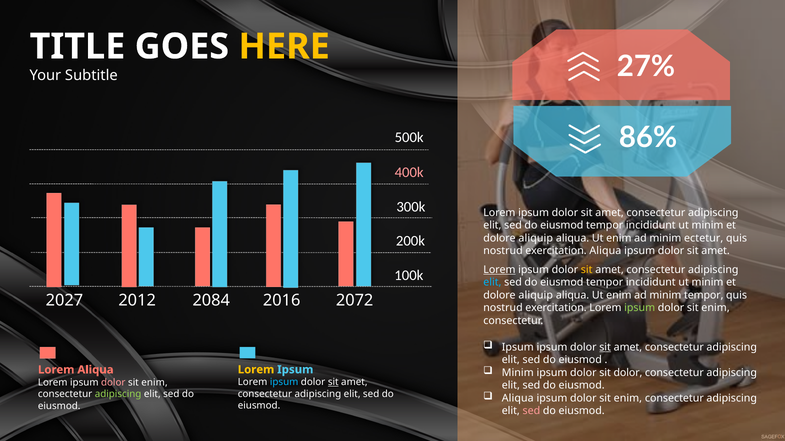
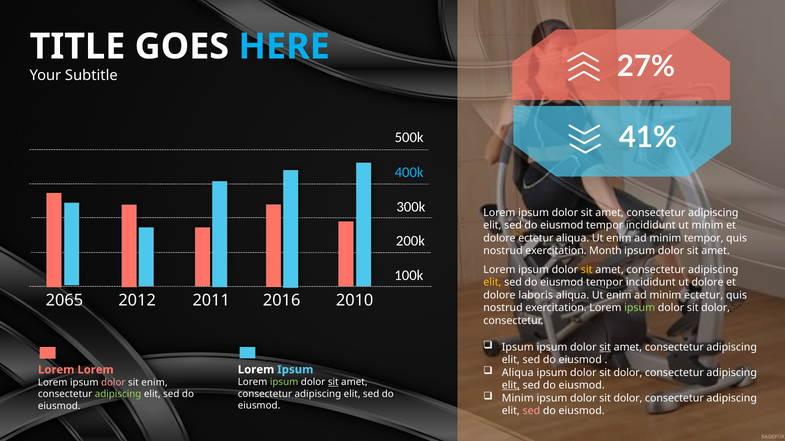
HERE colour: yellow -> light blue
86%: 86% -> 41%
400k colour: pink -> light blue
aliquip at (536, 238): aliquip -> ectetur
minim ectetur: ectetur -> tempor
exercitation Aliqua: Aliqua -> Month
Lorem at (499, 270) underline: present -> none
elit at (492, 283) colour: light blue -> yellow
minim at (708, 283): minim -> dolore
aliquip at (536, 295): aliquip -> laboris
minim tempor: tempor -> ectetur
2027: 2027 -> 2065
2084: 2084 -> 2011
2072: 2072 -> 2010
enim at (716, 308): enim -> dolor
Minim at (518, 373): Minim -> Aliqua
Lorem at (256, 370) colour: yellow -> white
Aliqua at (95, 370): Aliqua -> Lorem
ipsum at (284, 383) colour: light blue -> light green
elit at (511, 386) underline: none -> present
Aliqua at (518, 399): Aliqua -> Minim
enim at (628, 399): enim -> dolor
